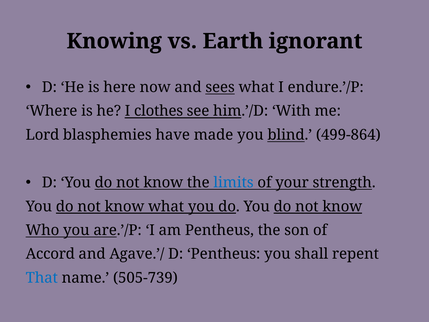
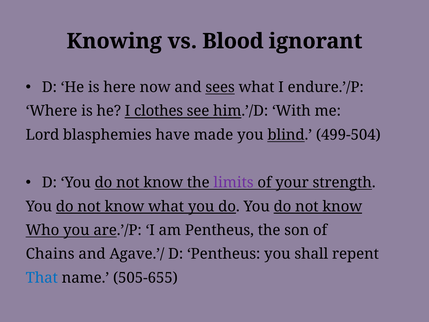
Earth: Earth -> Blood
499-864: 499-864 -> 499-504
limits colour: blue -> purple
Accord: Accord -> Chains
505-739: 505-739 -> 505-655
